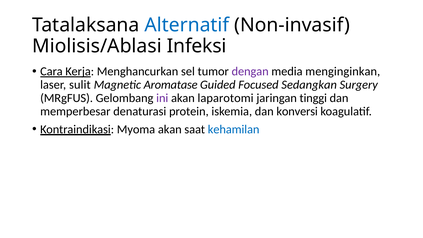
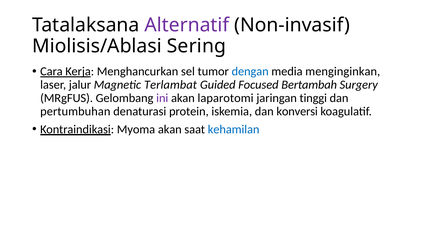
Alternatif colour: blue -> purple
Infeksi: Infeksi -> Sering
dengan colour: purple -> blue
sulit: sulit -> jalur
Aromatase: Aromatase -> Terlambat
Sedangkan: Sedangkan -> Bertambah
memperbesar: memperbesar -> pertumbuhan
